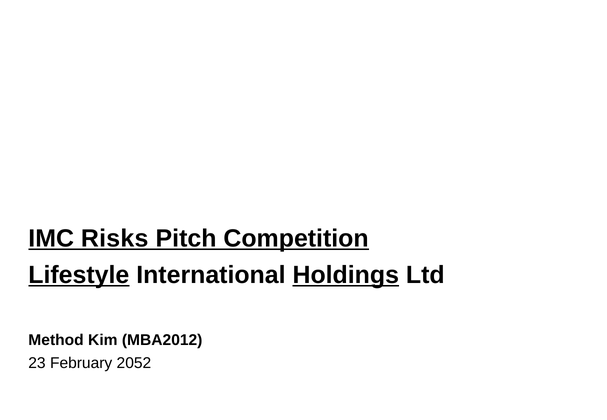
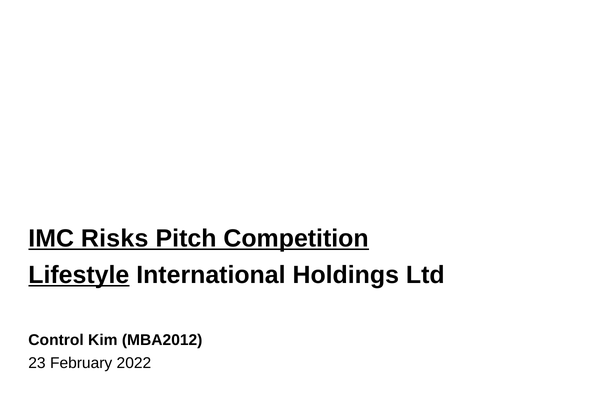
Holdings underline: present -> none
Method: Method -> Control
2052: 2052 -> 2022
